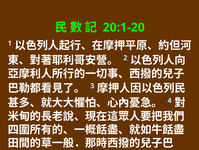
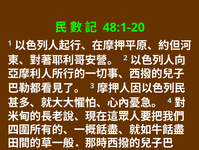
20:1-20: 20:1-20 -> 48:1-20
